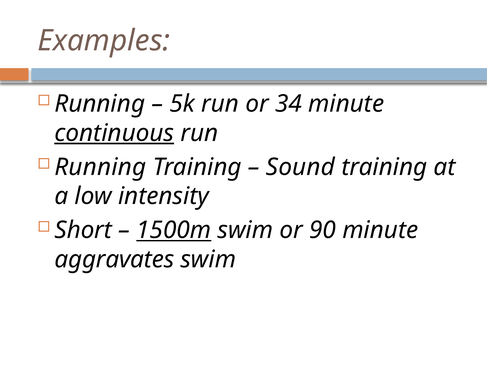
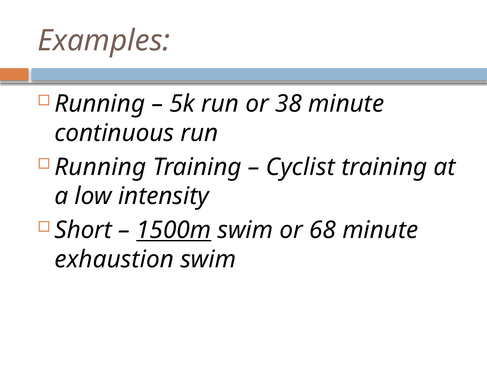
34: 34 -> 38
continuous underline: present -> none
Sound: Sound -> Cyclist
90: 90 -> 68
aggravates: aggravates -> exhaustion
